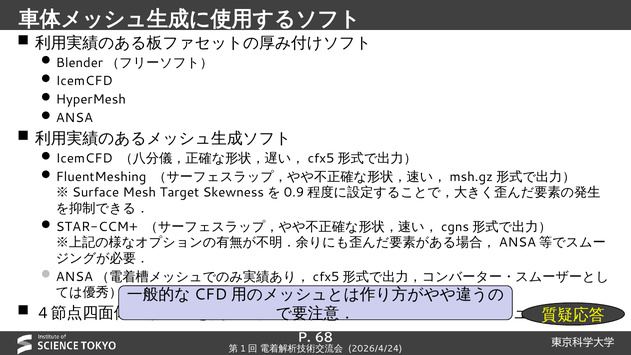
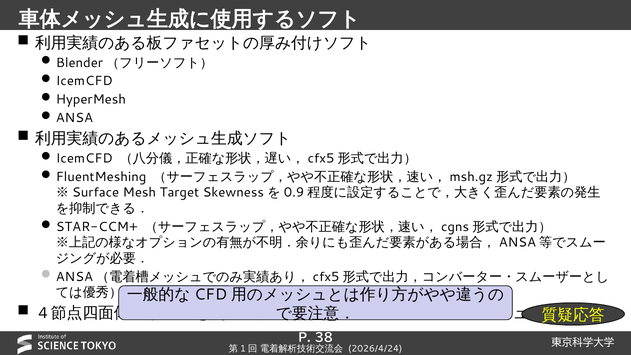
68: 68 -> 38
